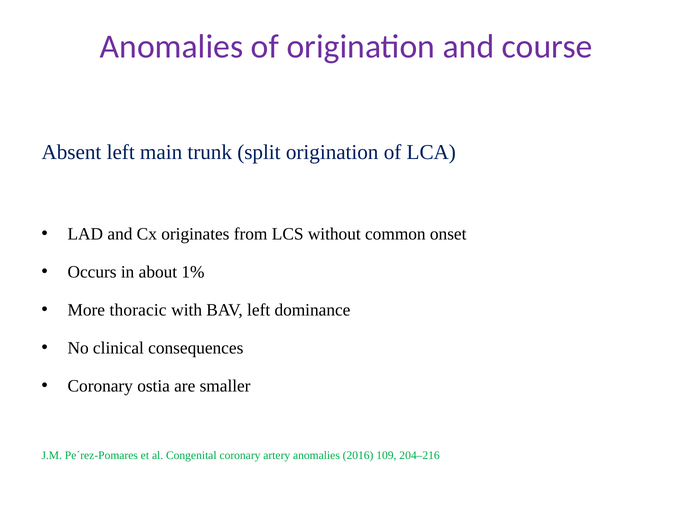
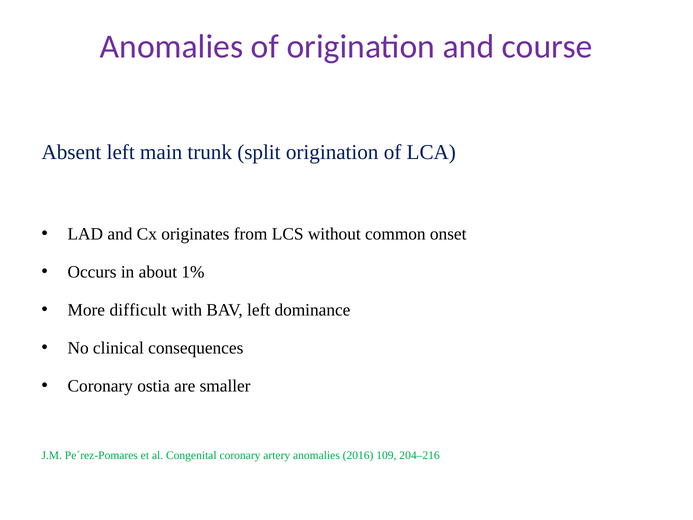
thoracic: thoracic -> difficult
